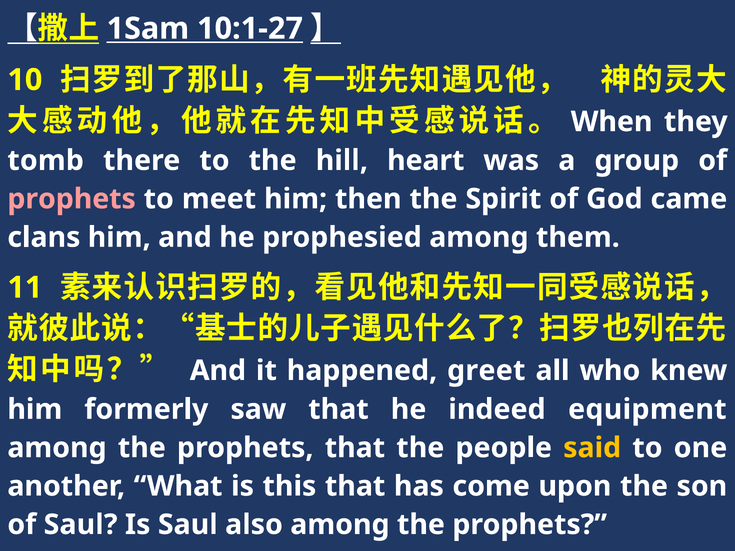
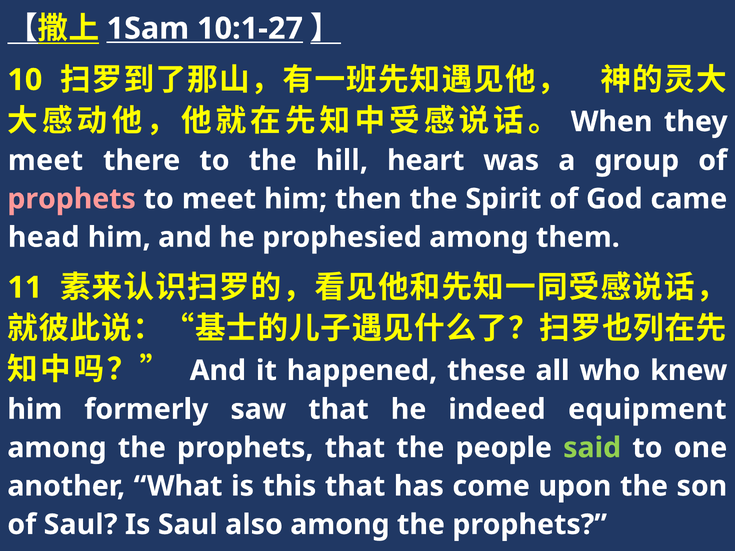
tomb at (46, 161): tomb -> meet
clans: clans -> head
greet: greet -> these
said colour: yellow -> light green
